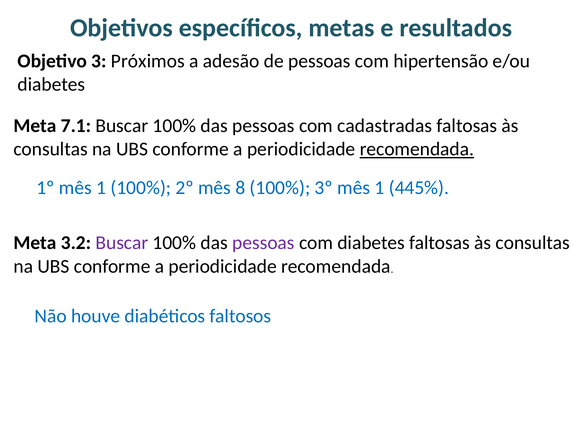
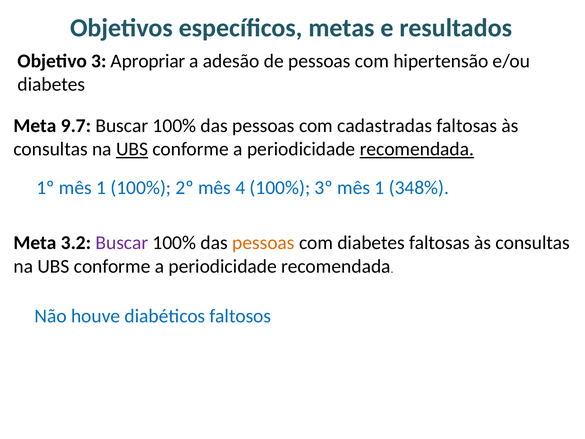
Próximos: Próximos -> Apropriar
7.1: 7.1 -> 9.7
UBS at (132, 149) underline: none -> present
8: 8 -> 4
445%: 445% -> 348%
pessoas at (263, 243) colour: purple -> orange
